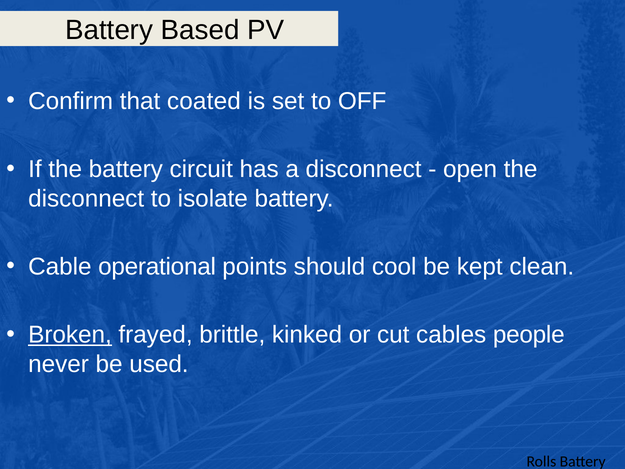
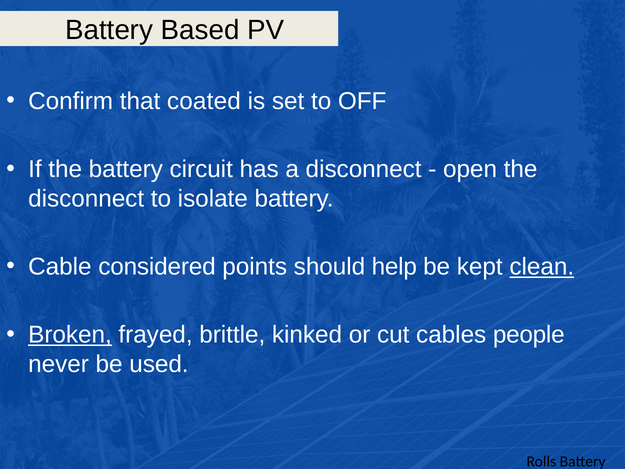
operational: operational -> considered
cool: cool -> help
clean underline: none -> present
